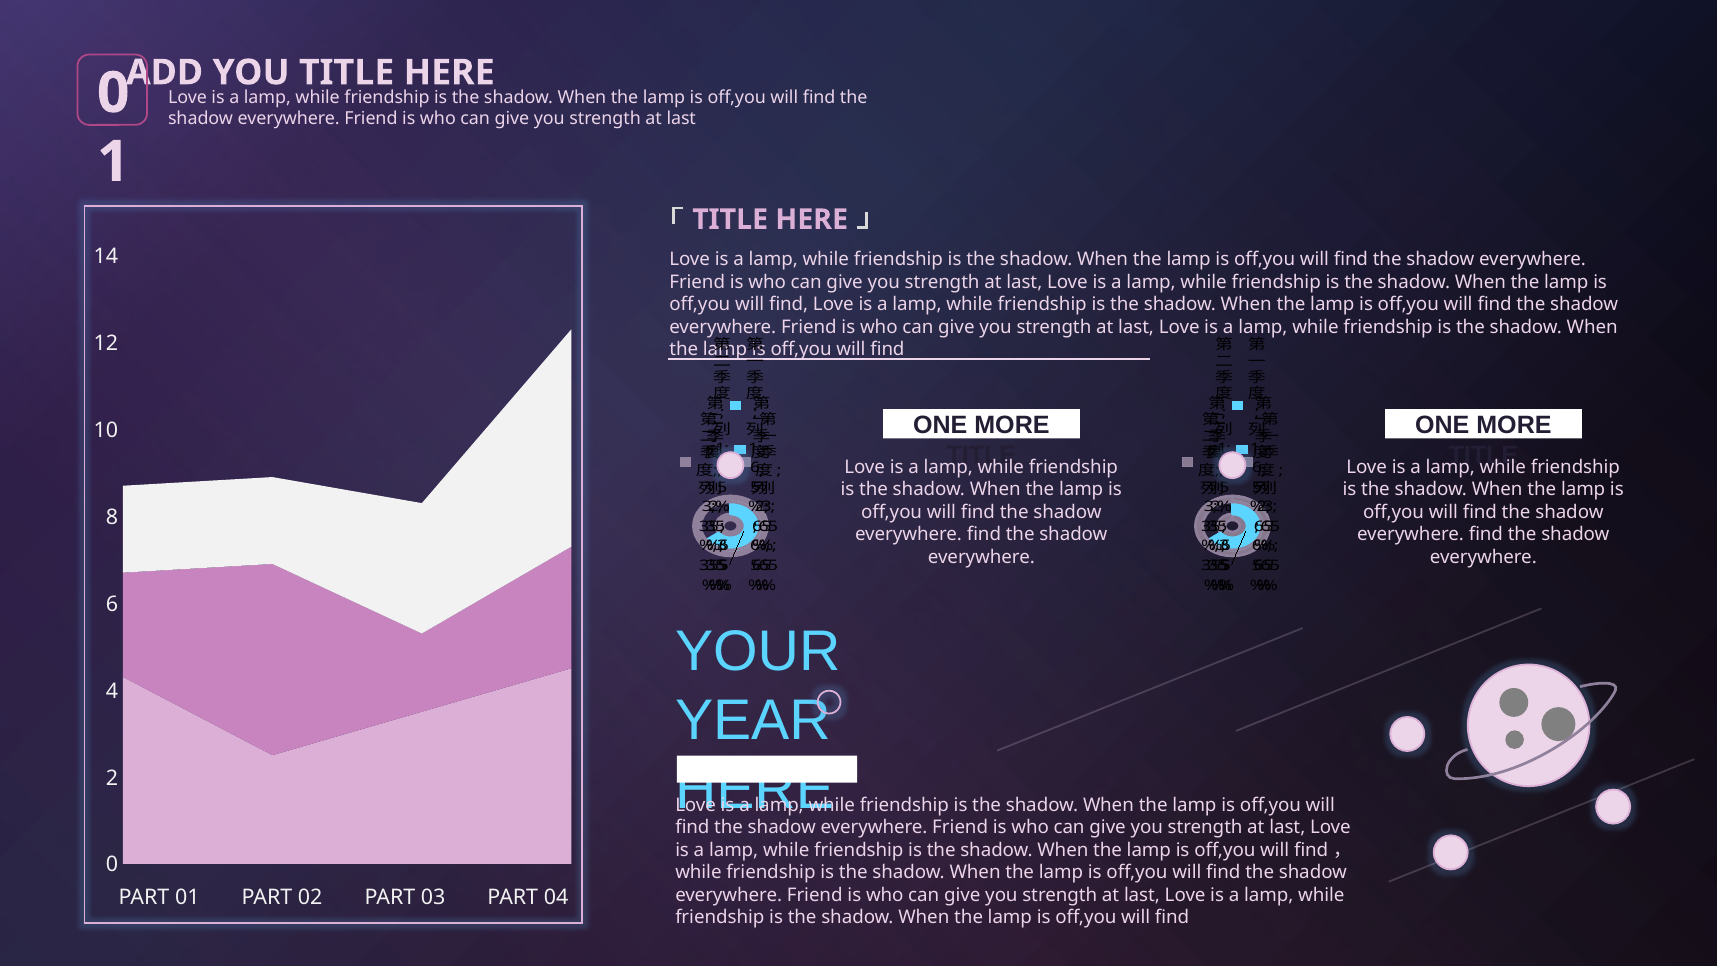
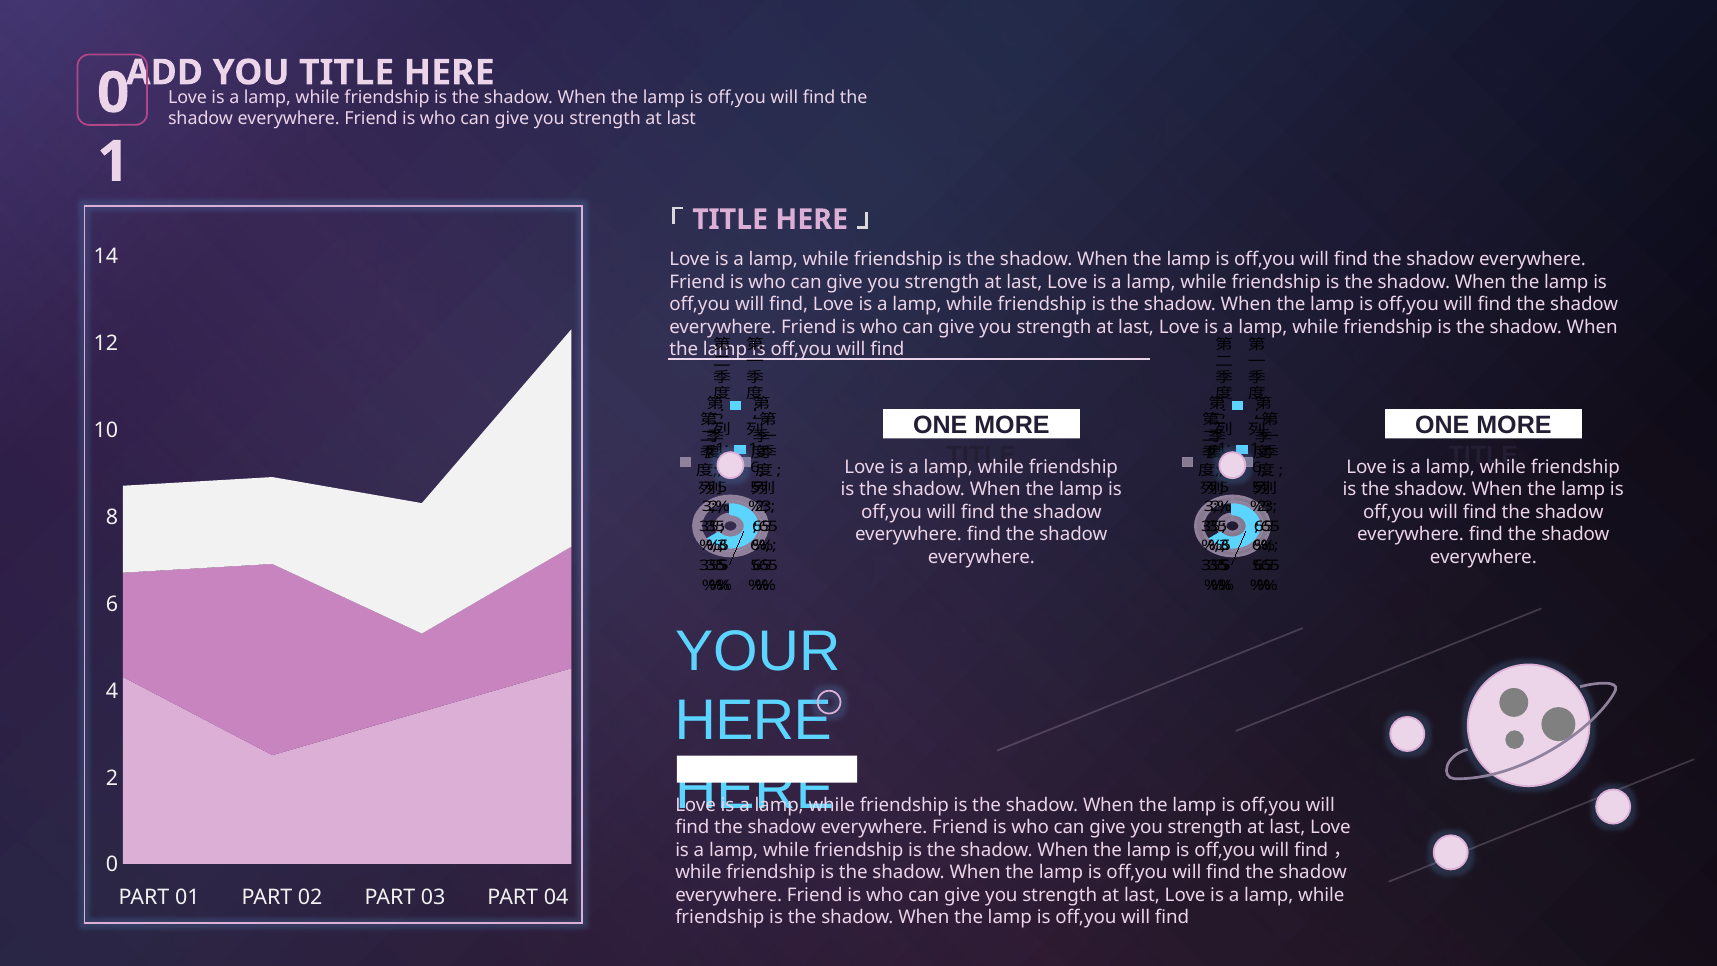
YEAR at (753, 720): YEAR -> HERE
